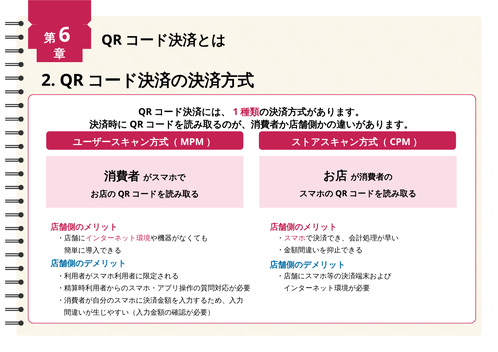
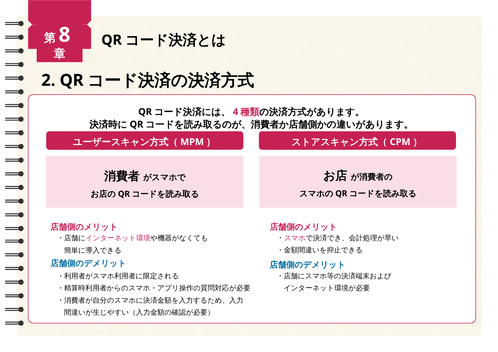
6: 6 -> 8
1: 1 -> 4
